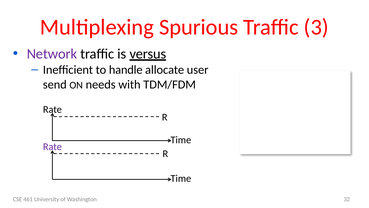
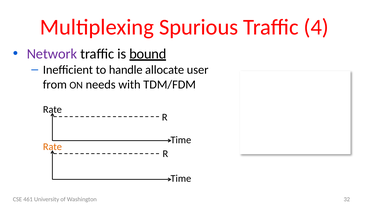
3: 3 -> 4
versus: versus -> bound
send: send -> from
Rate at (52, 146) colour: purple -> orange
